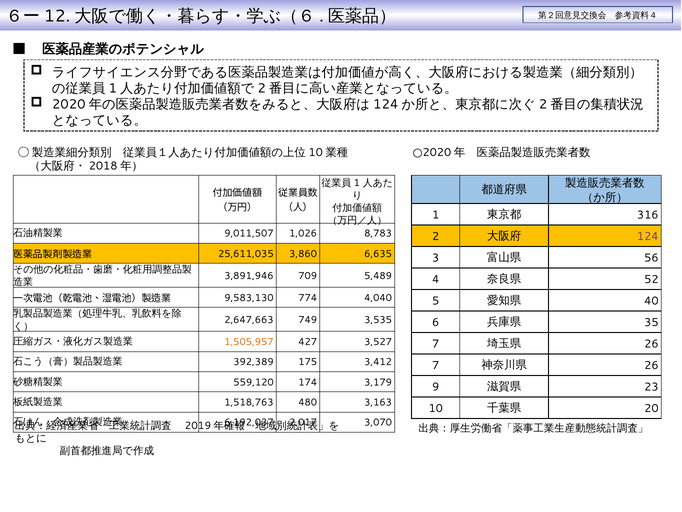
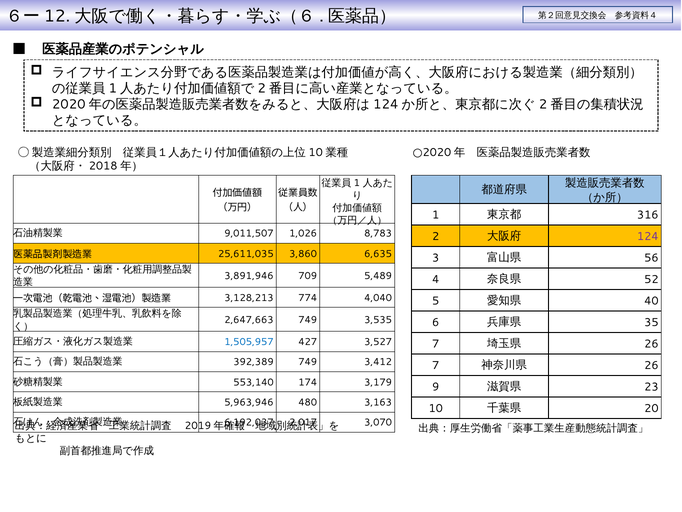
9,583,130: 9,583,130 -> 3,128,213
1,505,957 colour: orange -> blue
392,389 175: 175 -> 749
559,120: 559,120 -> 553,140
1,518,763: 1,518,763 -> 5,963,946
